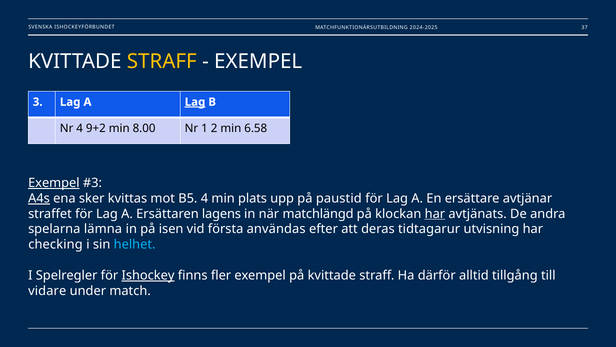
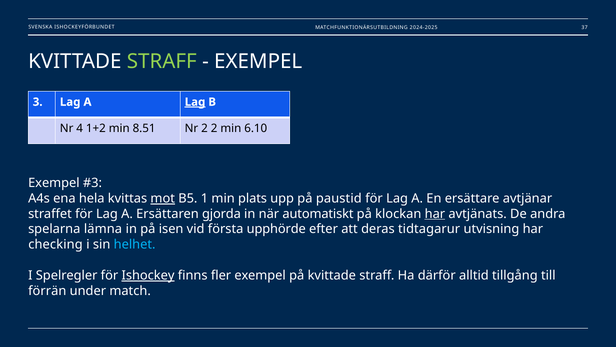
STRAFF at (162, 61) colour: yellow -> light green
9+2: 9+2 -> 1+2
8.00: 8.00 -> 8.51
Nr 1: 1 -> 2
6.58: 6.58 -> 6.10
Exempel at (54, 183) underline: present -> none
A4s underline: present -> none
sker: sker -> hela
mot underline: none -> present
B5 4: 4 -> 1
lagens: lagens -> gjorda
matchlängd: matchlängd -> automatiskt
användas: användas -> upphörde
vidare: vidare -> förrän
